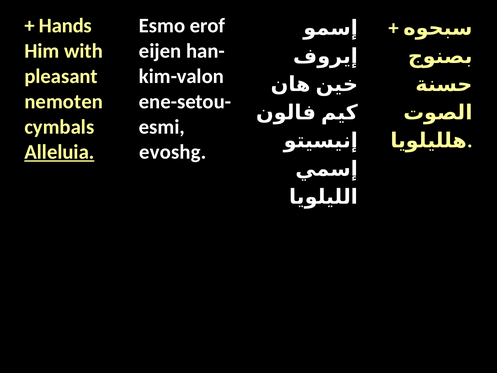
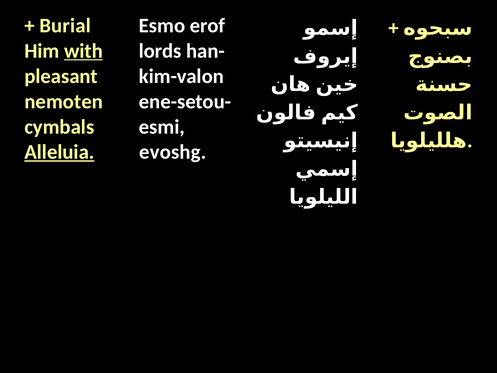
Hands: Hands -> Burial
with underline: none -> present
eijen: eijen -> lords
